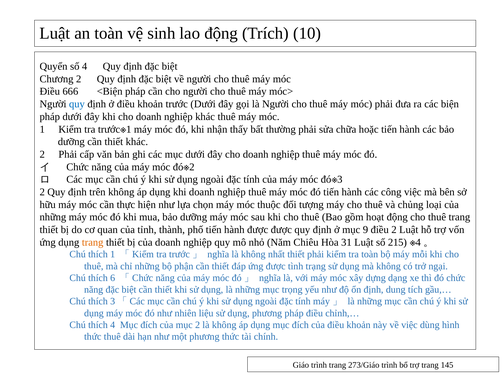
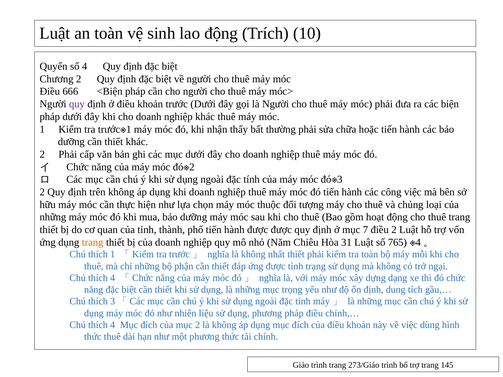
quy at (77, 104) colour: blue -> purple
9: 9 -> 7
215: 215 -> 765
6 at (113, 278): 6 -> 4
